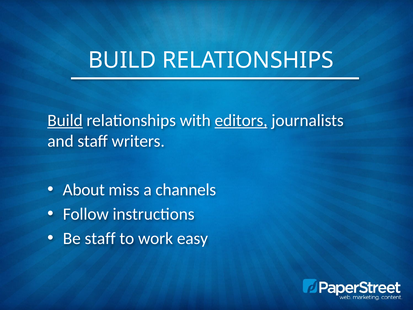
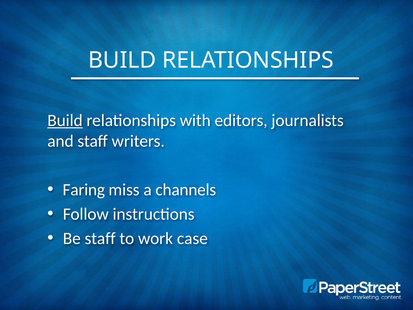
editors underline: present -> none
About: About -> Faring
easy: easy -> case
